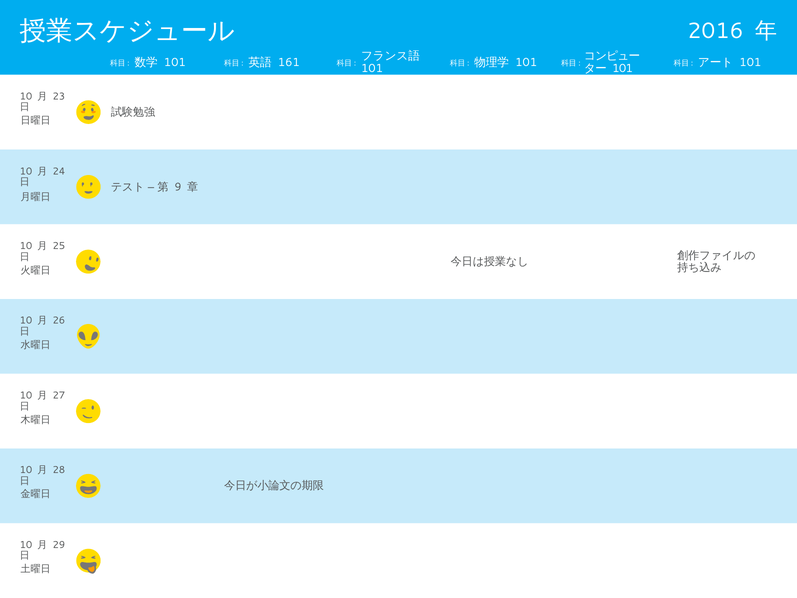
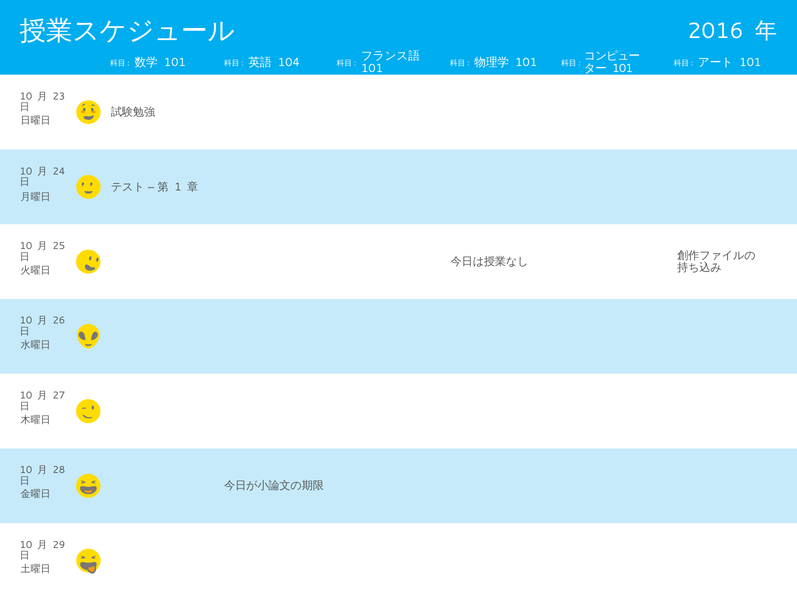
161: 161 -> 104
9: 9 -> 1
